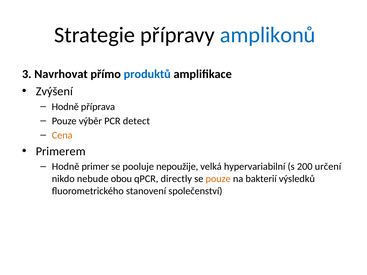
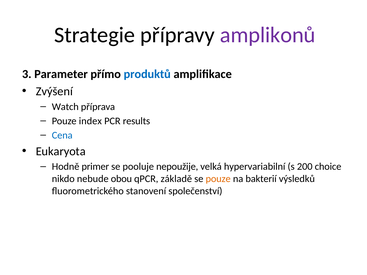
amplikonů colour: blue -> purple
Navrhovat: Navrhovat -> Parameter
Hodně at (65, 107): Hodně -> Watch
výběr: výběr -> index
detect: detect -> results
Cena colour: orange -> blue
Primerem: Primerem -> Eukaryota
určení: určení -> choice
directly: directly -> základě
